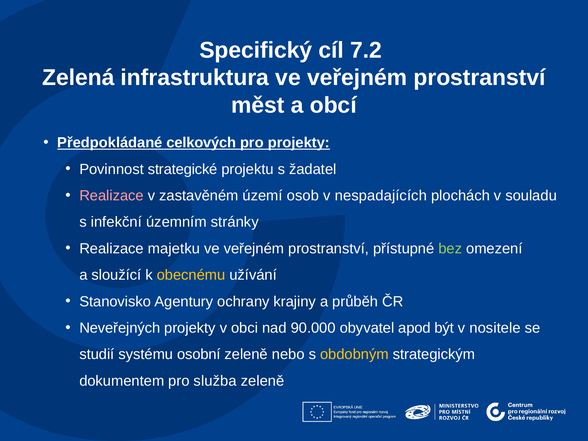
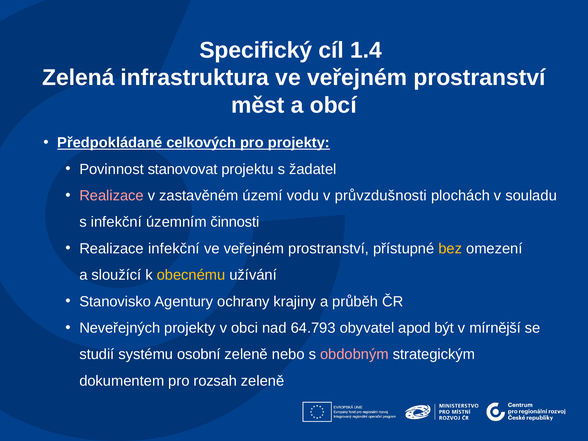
7.2: 7.2 -> 1.4
strategické: strategické -> stanovovat
osob: osob -> vodu
nespadajících: nespadajících -> průvzdušnosti
stránky: stránky -> činnosti
Realizace majetku: majetku -> infekční
bez colour: light green -> yellow
90.000: 90.000 -> 64.793
nositele: nositele -> mírnější
obdobným colour: yellow -> pink
služba: služba -> rozsah
